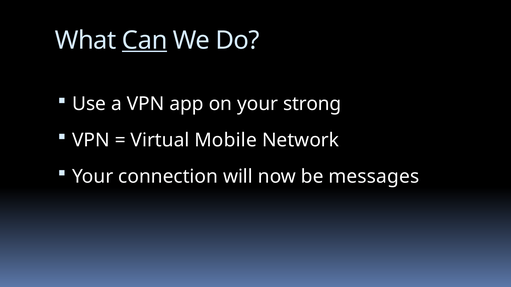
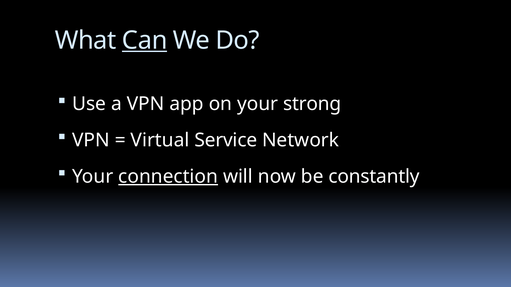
Mobile: Mobile -> Service
connection underline: none -> present
messages: messages -> constantly
